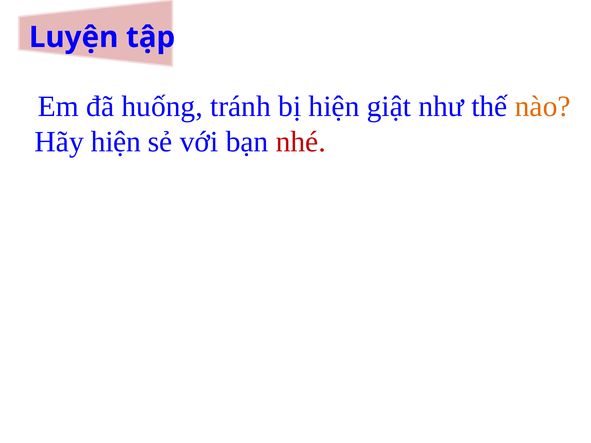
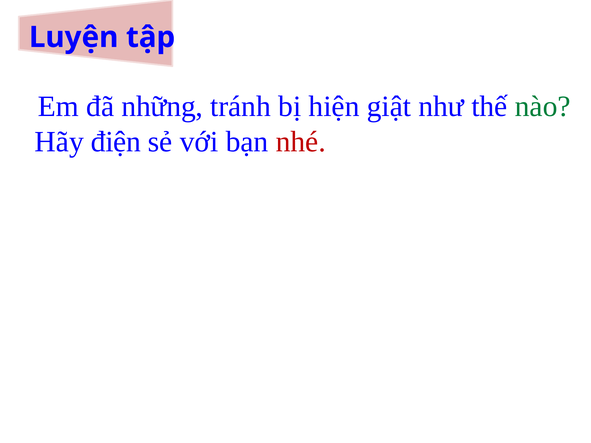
huống: huống -> những
nào colour: orange -> green
Hãy hiện: hiện -> điện
